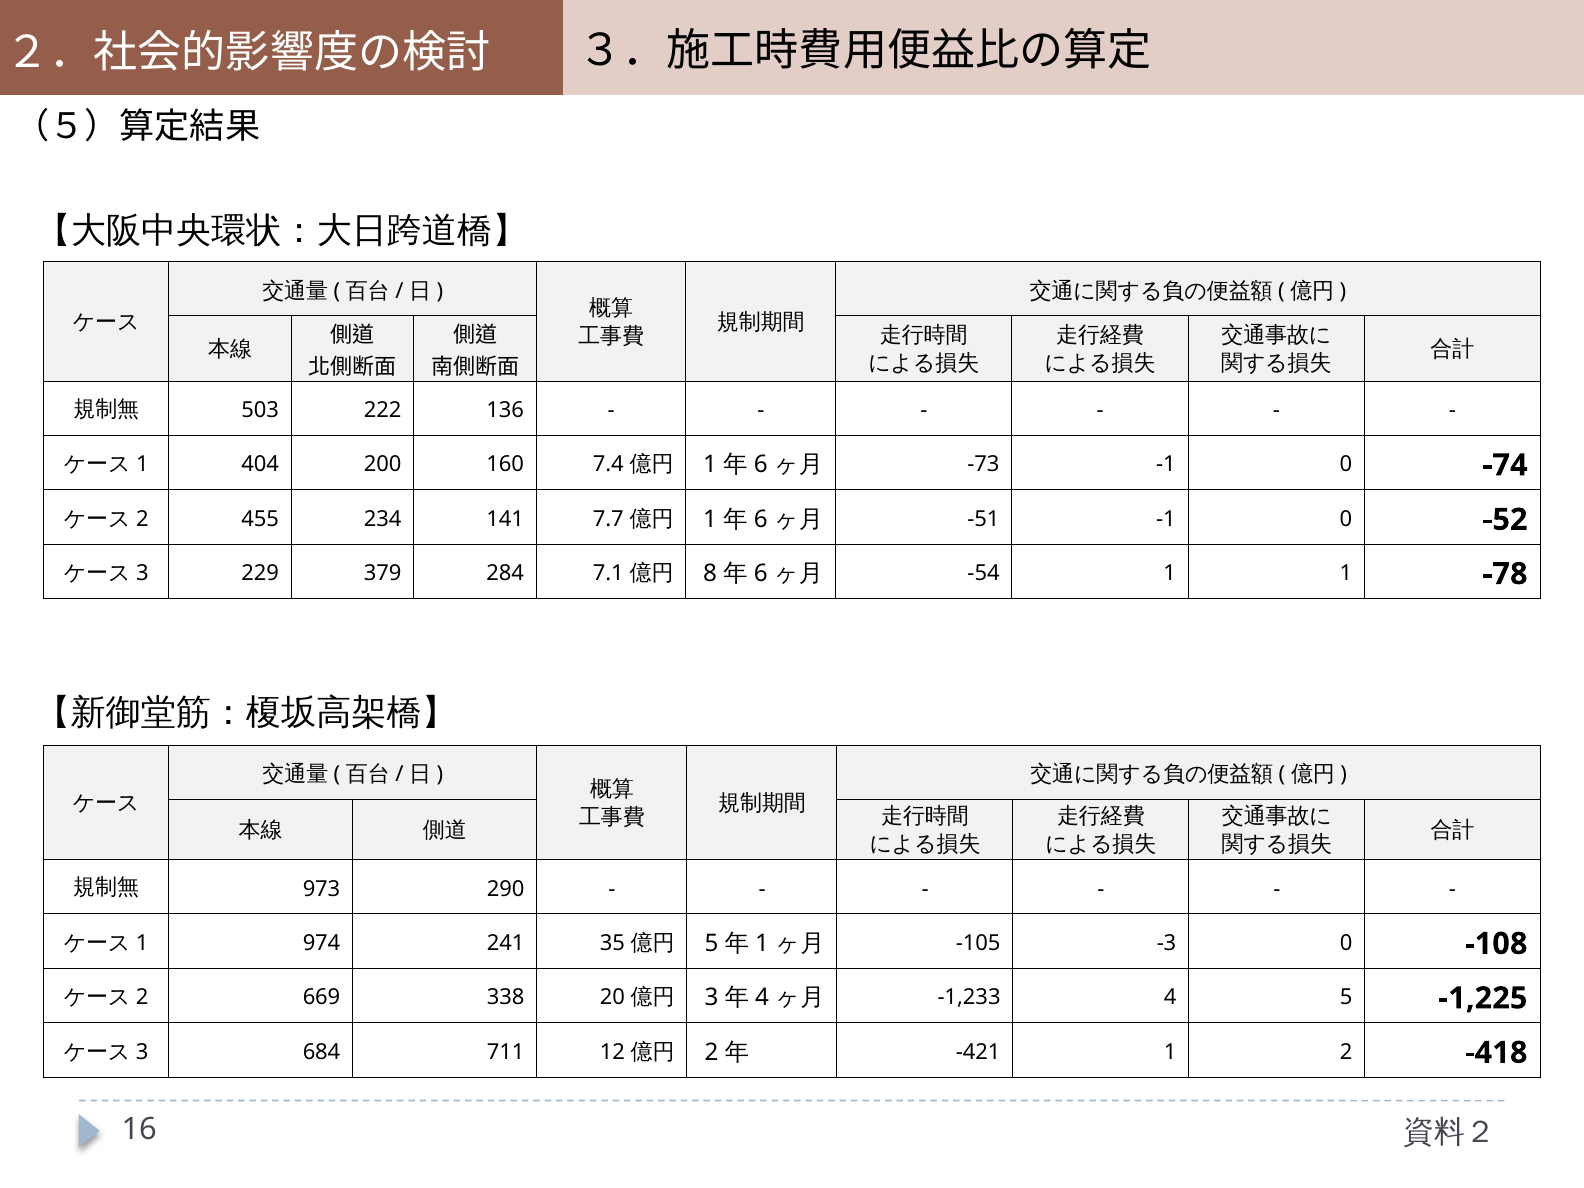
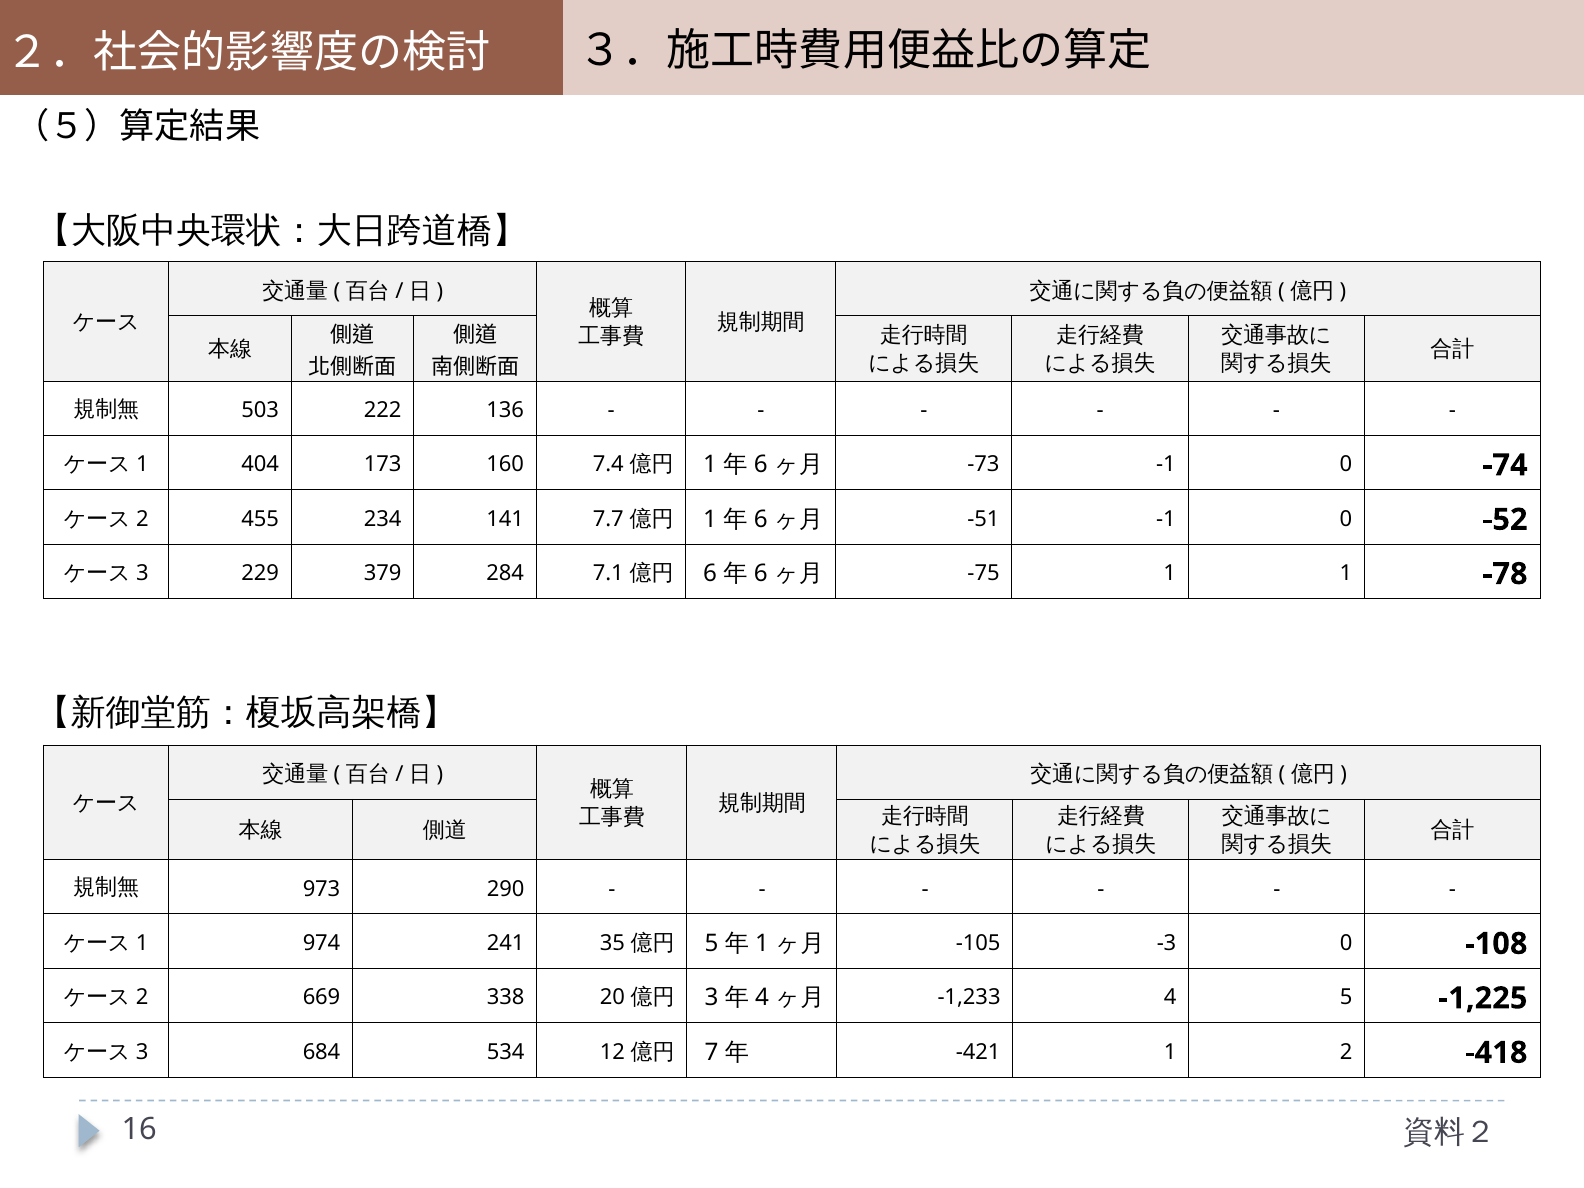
200: 200 -> 173
8 at (710, 574): 8 -> 6
-54: -54 -> -75
711: 711 -> 534
2 at (711, 1052): 2 -> 7
